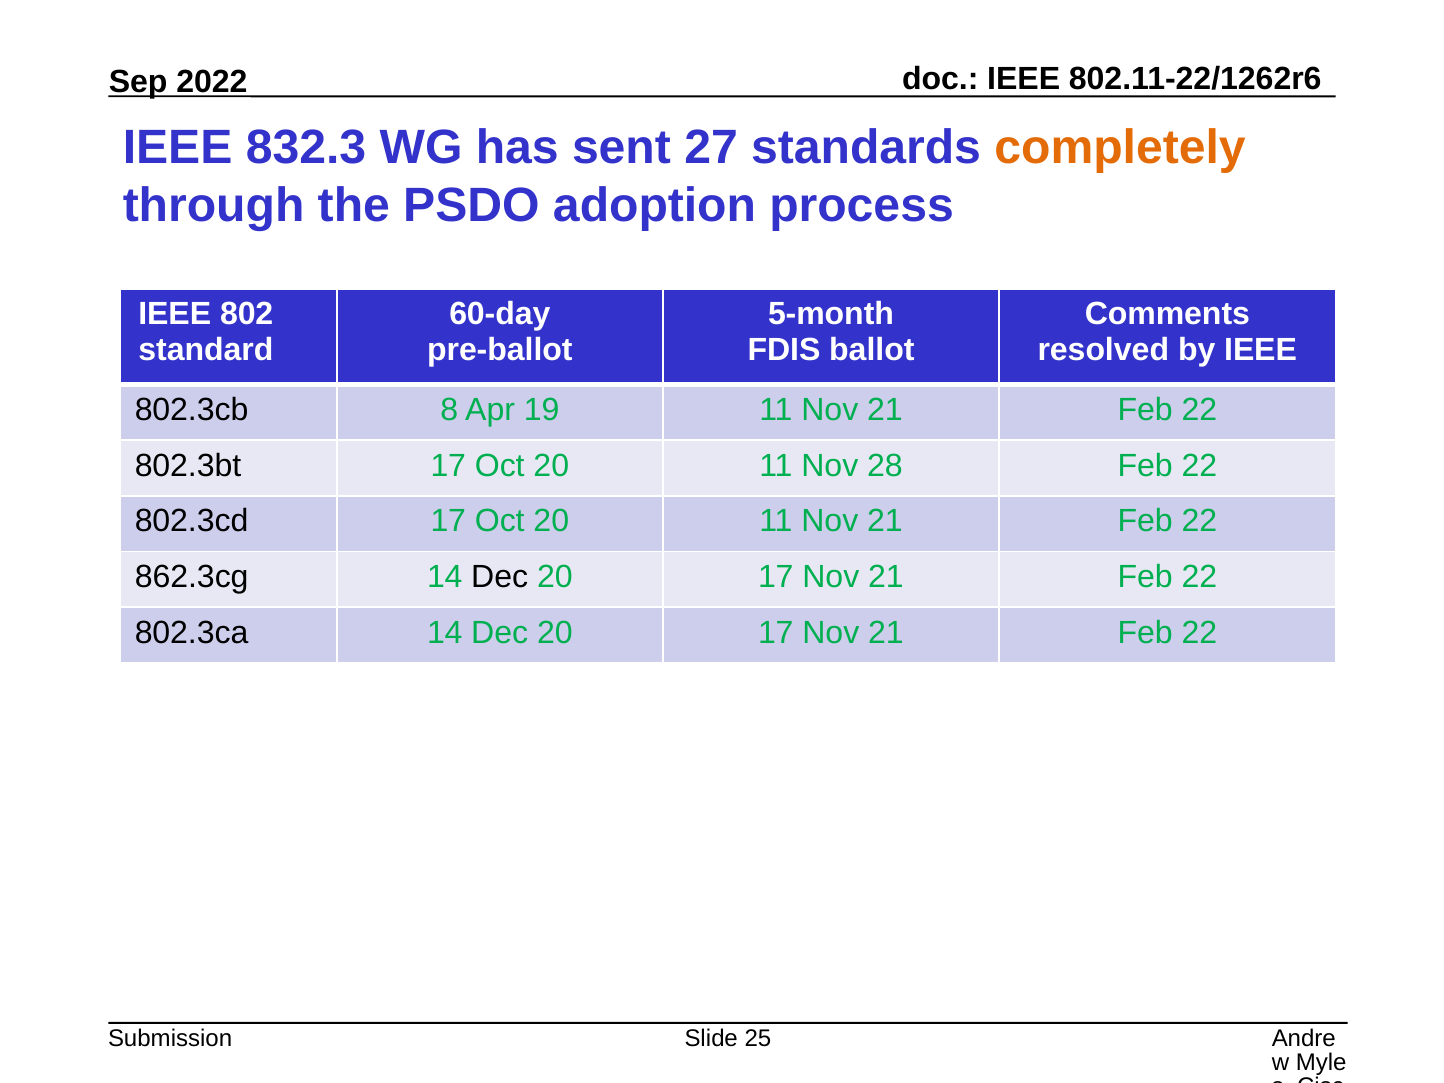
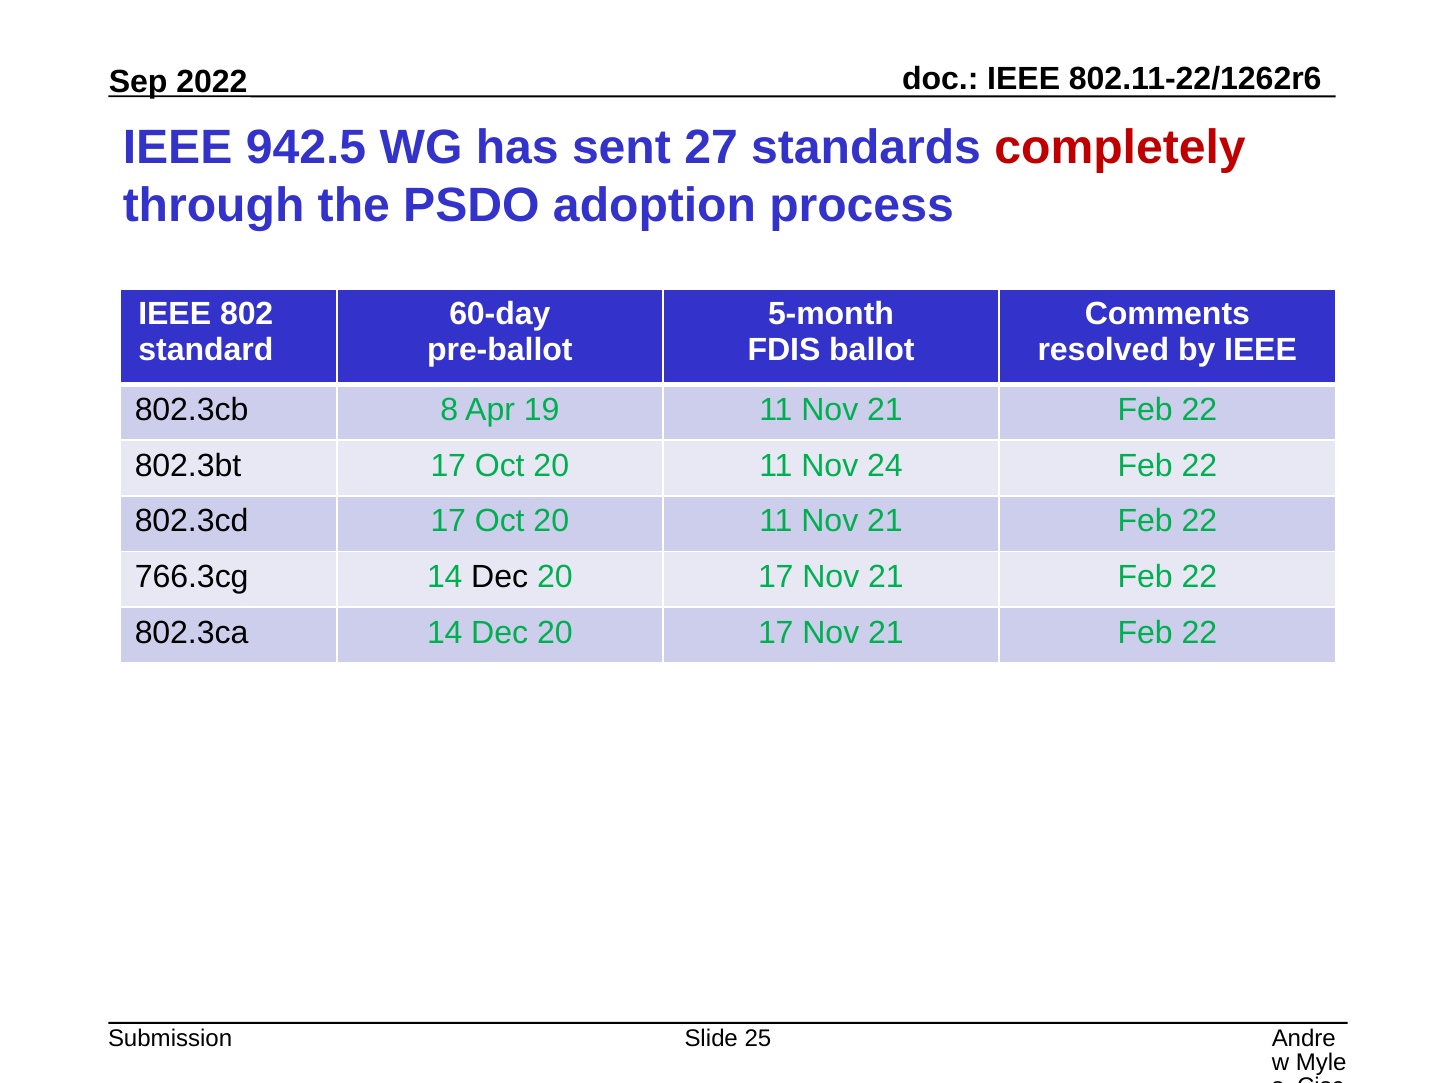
832.3: 832.3 -> 942.5
completely colour: orange -> red
28: 28 -> 24
862.3cg: 862.3cg -> 766.3cg
